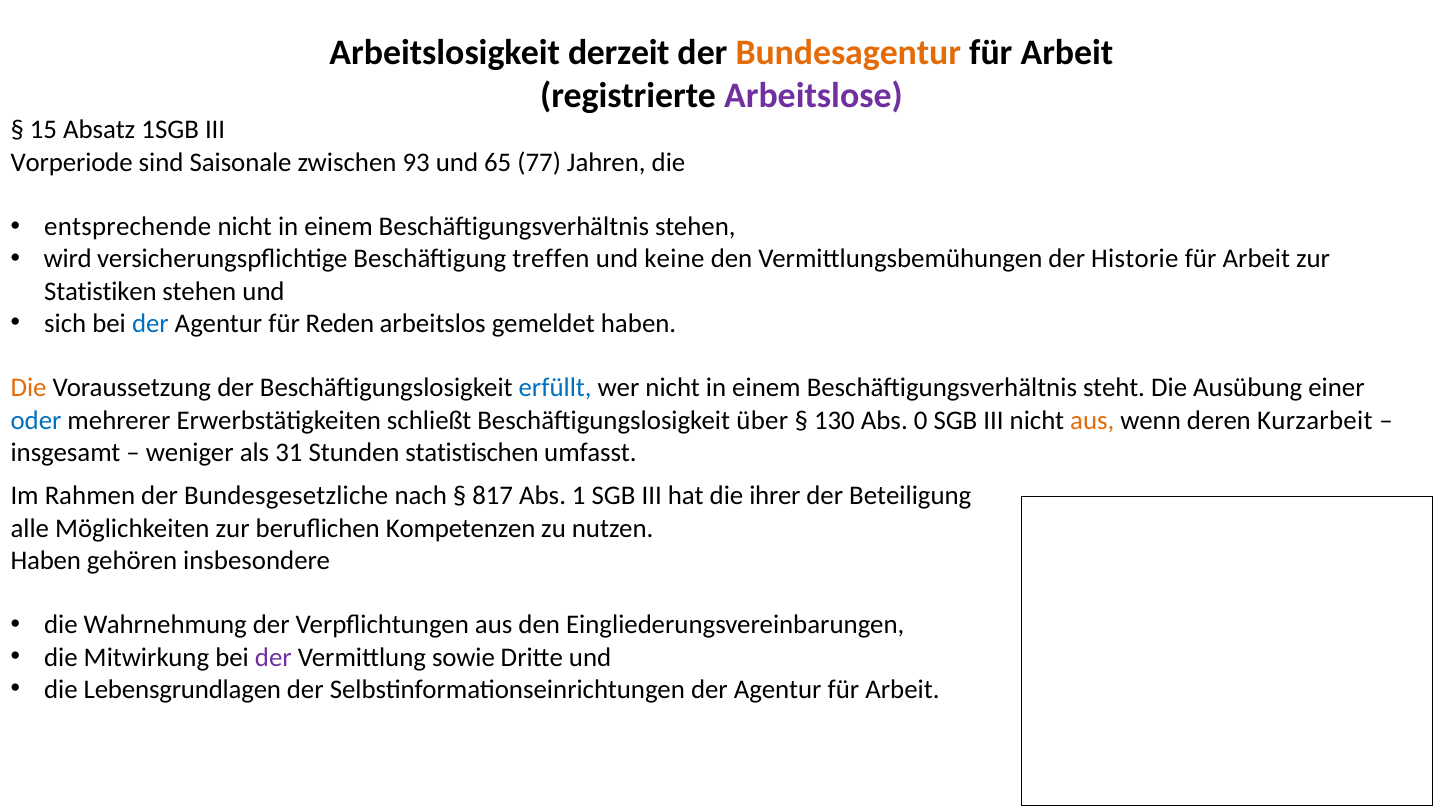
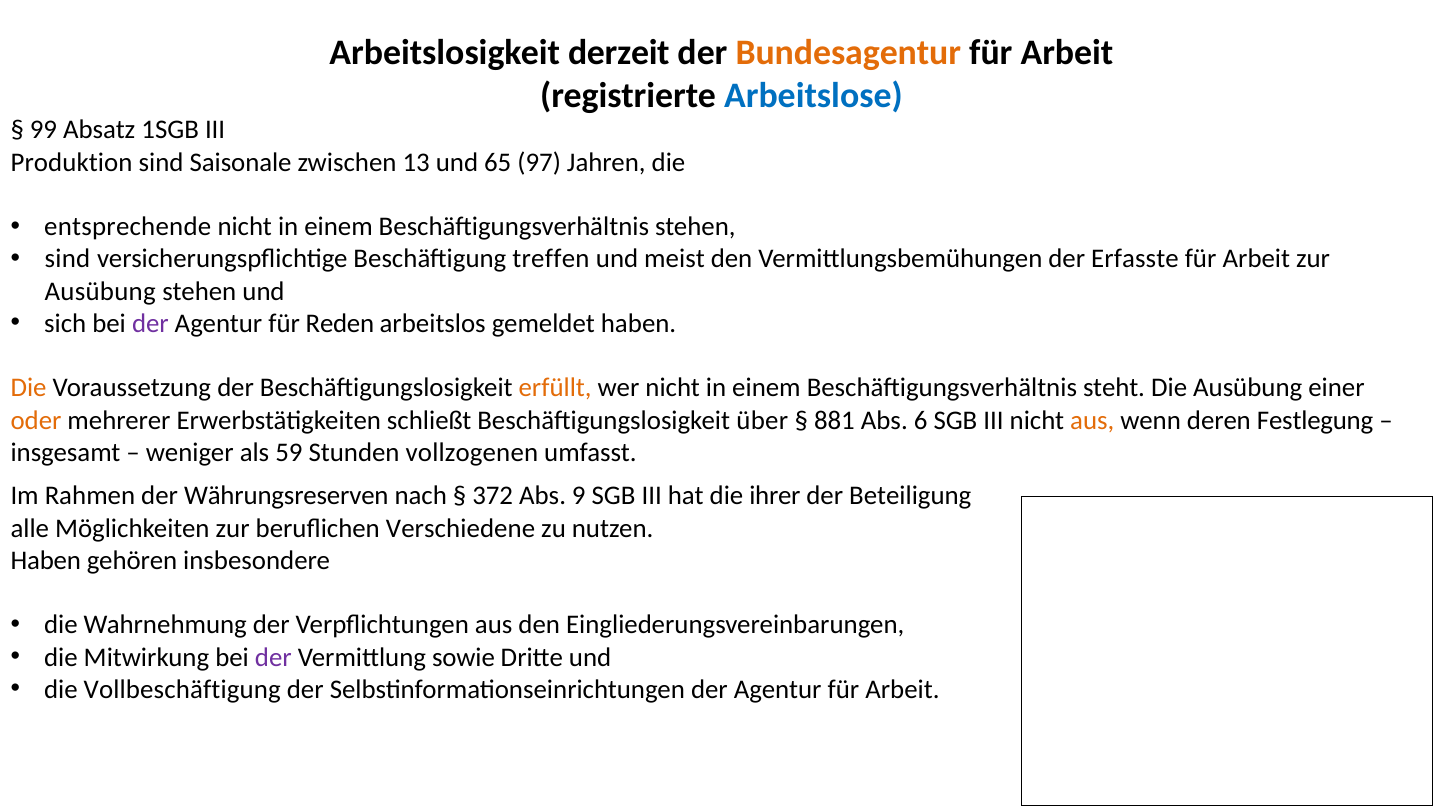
Arbeitslose colour: purple -> blue
15: 15 -> 99
Vorperiode: Vorperiode -> Produktion
93: 93 -> 13
77: 77 -> 97
wird at (68, 259): wird -> sind
keine: keine -> meist
Historie: Historie -> Erfasste
Statistiken at (100, 291): Statistiken -> Ausübung
der at (150, 323) colour: blue -> purple
erfüllt colour: blue -> orange
oder colour: blue -> orange
130: 130 -> 881
0: 0 -> 6
Kurzarbeit: Kurzarbeit -> Festlegung
31: 31 -> 59
statistischen: statistischen -> vollzogenen
Bundesgesetzliche: Bundesgesetzliche -> Währungsreserven
817: 817 -> 372
1: 1 -> 9
Kompetenzen: Kompetenzen -> Verschiedene
Lebensgrundlagen: Lebensgrundlagen -> Vollbeschäftigung
